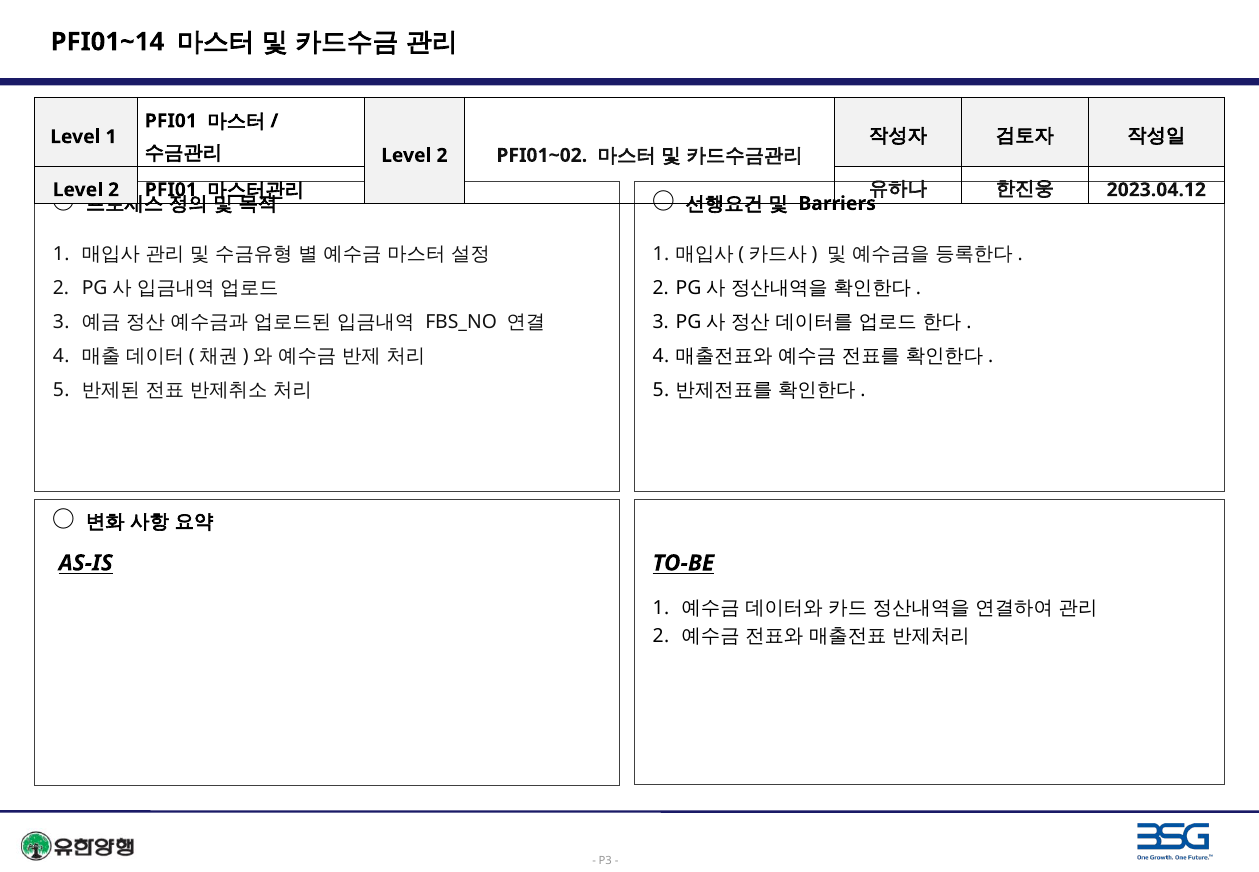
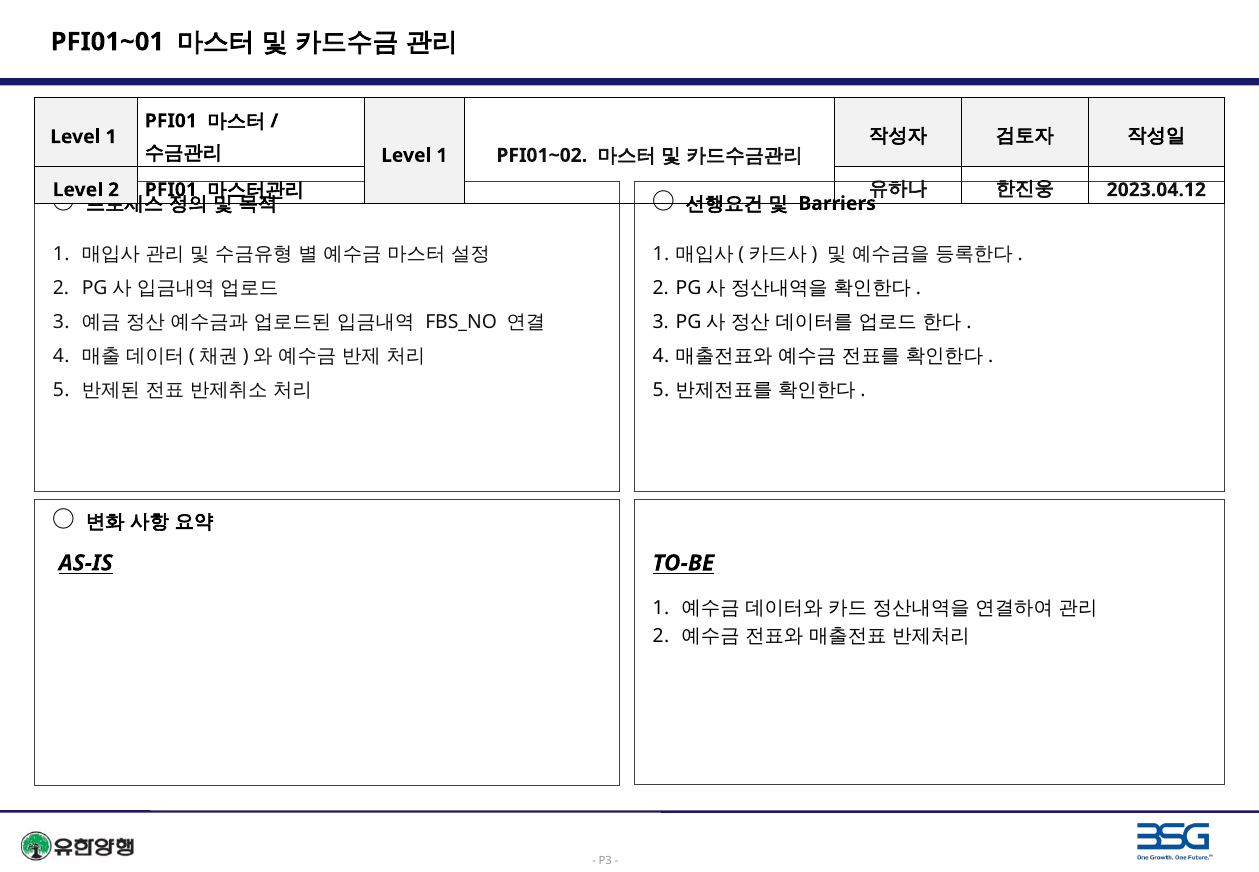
PFI01~14: PFI01~14 -> PFI01~01
2 at (442, 155): 2 -> 1
